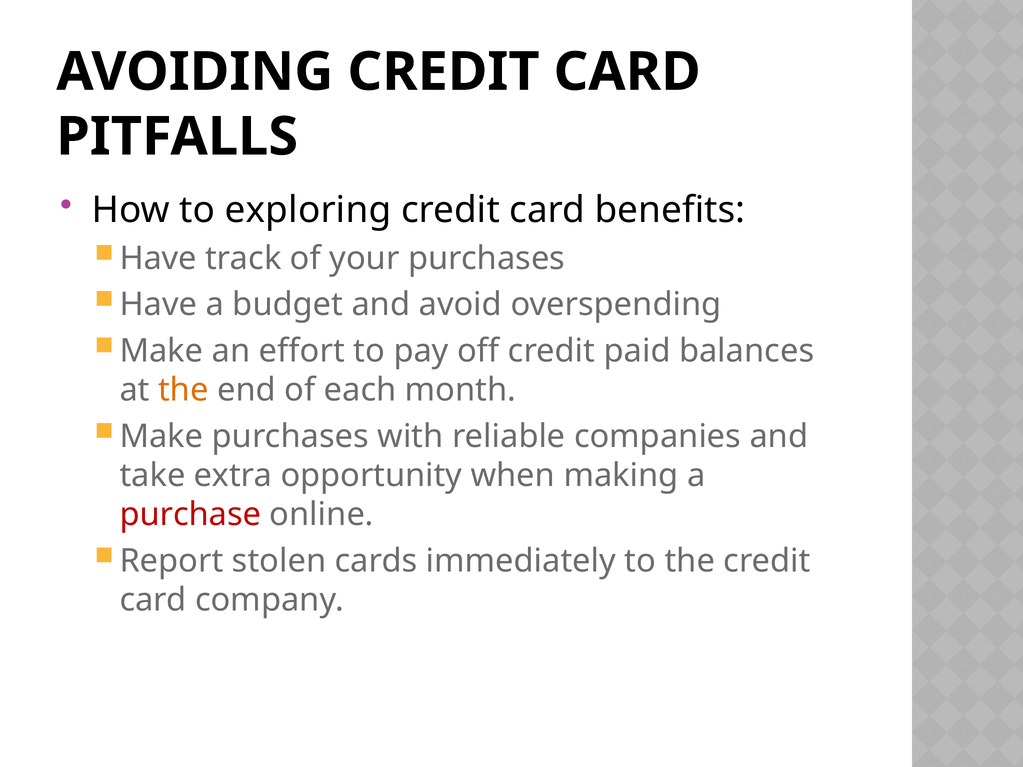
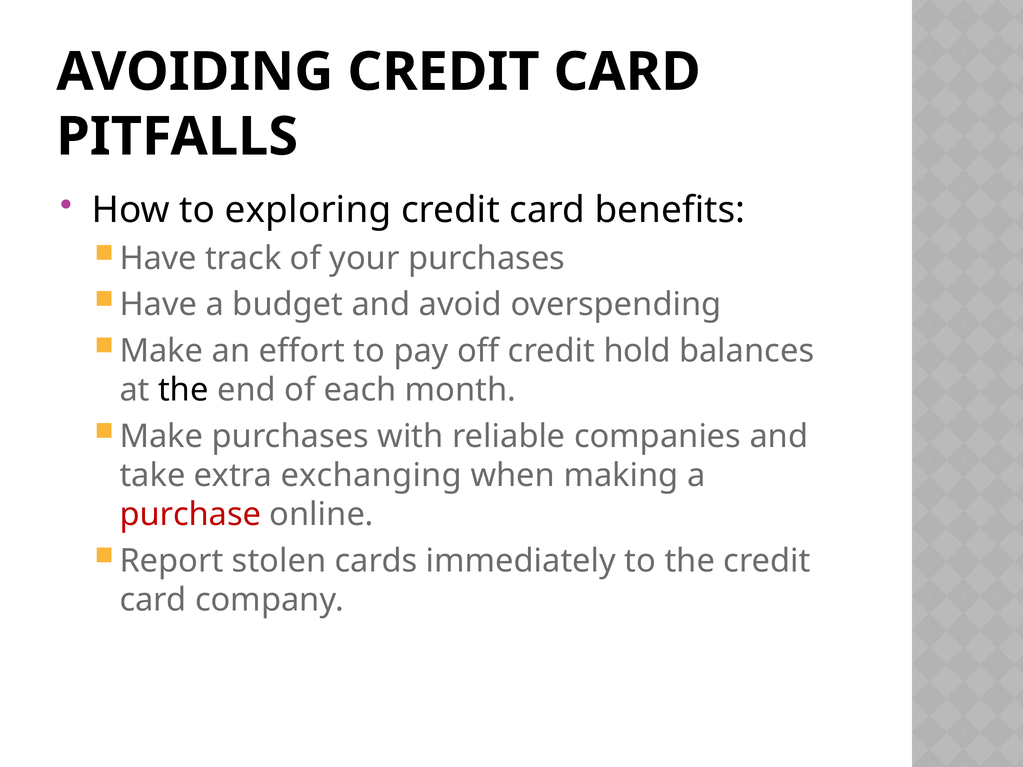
paid: paid -> hold
the at (183, 390) colour: orange -> black
opportunity: opportunity -> exchanging
